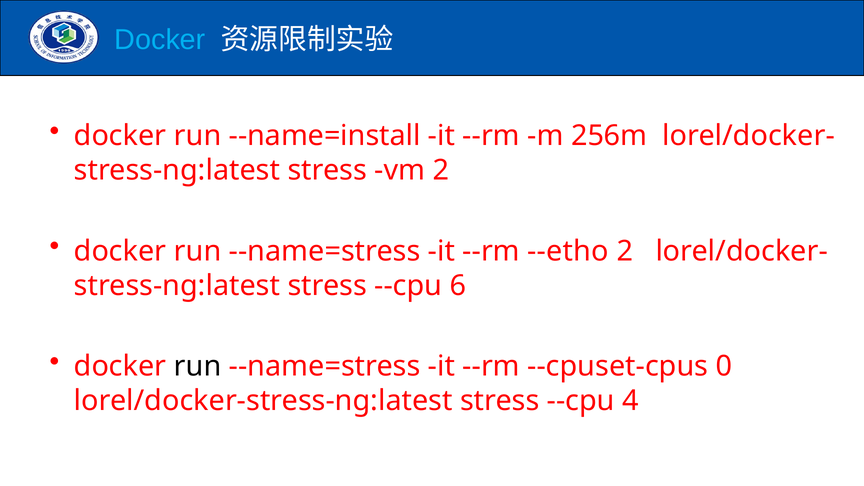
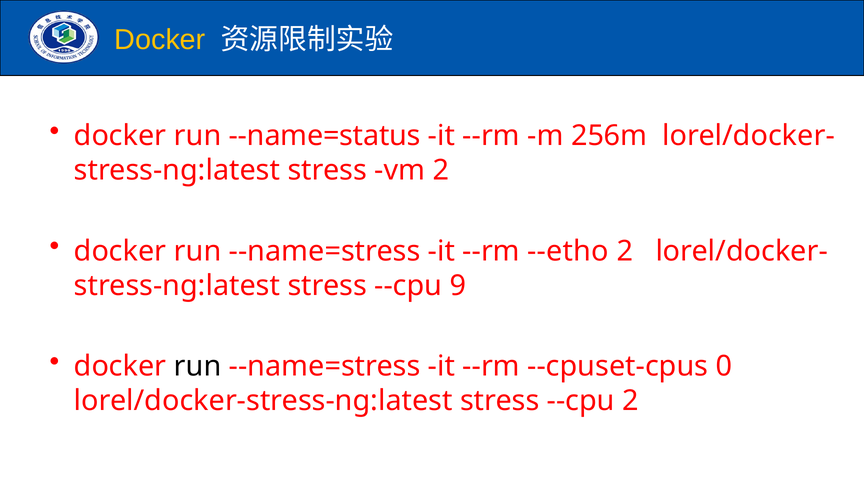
Docker at (160, 40) colour: light blue -> yellow
--name=install: --name=install -> --name=status
6: 6 -> 9
--cpu 4: 4 -> 2
